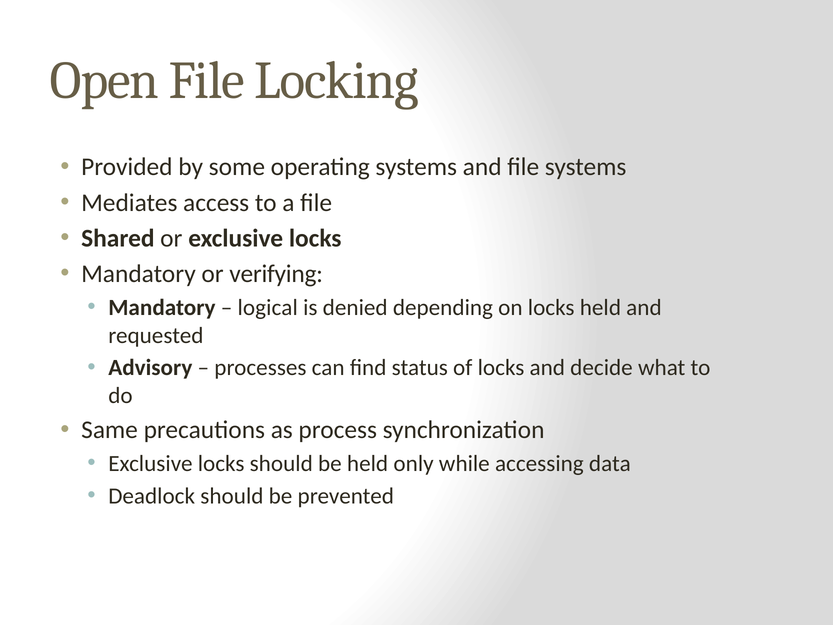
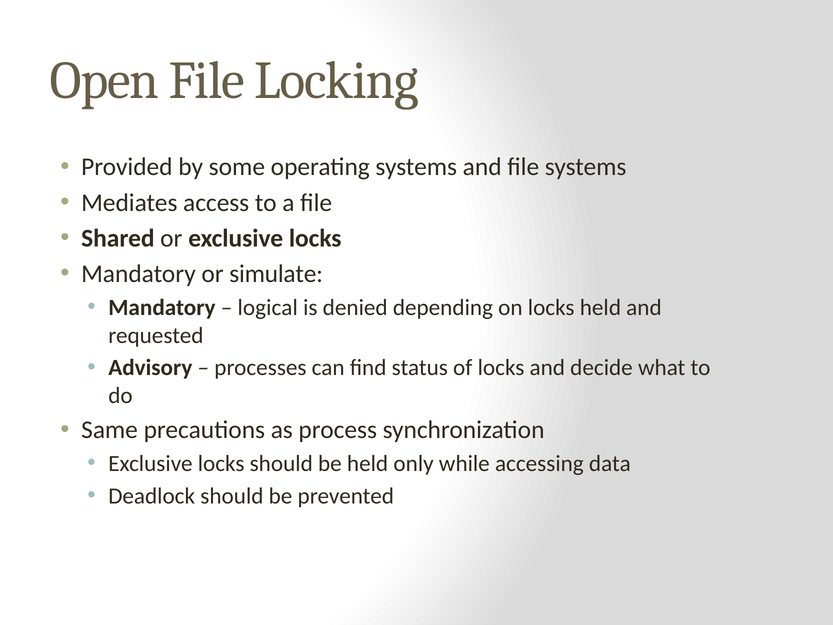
verifying: verifying -> simulate
